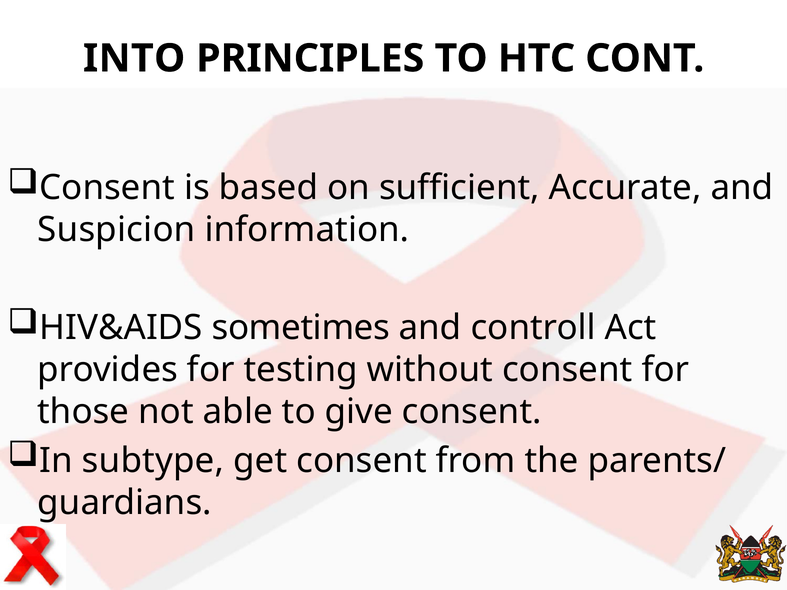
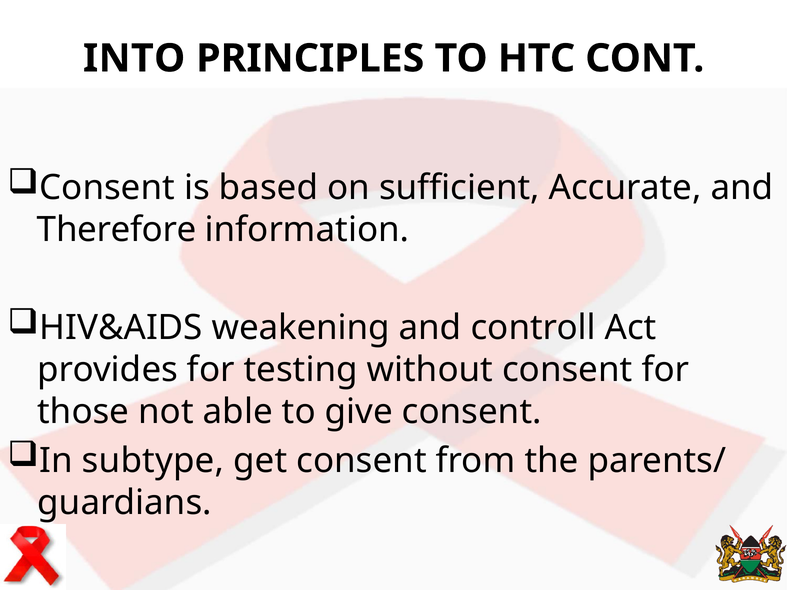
Suspicion: Suspicion -> Therefore
sometimes: sometimes -> weakening
